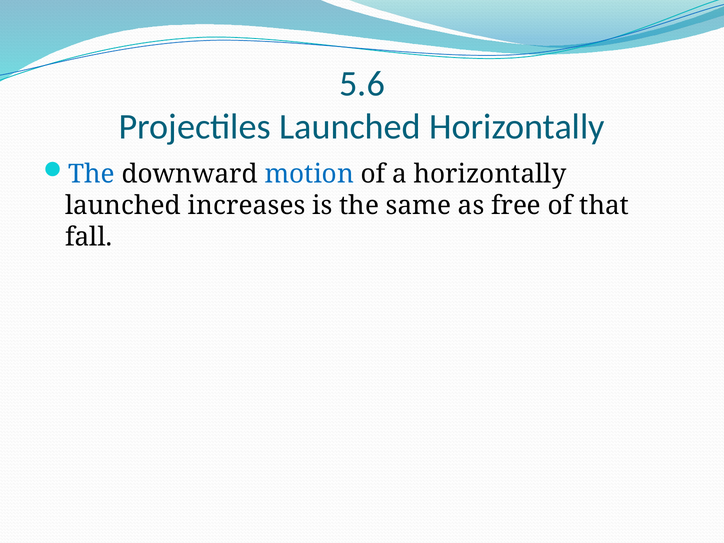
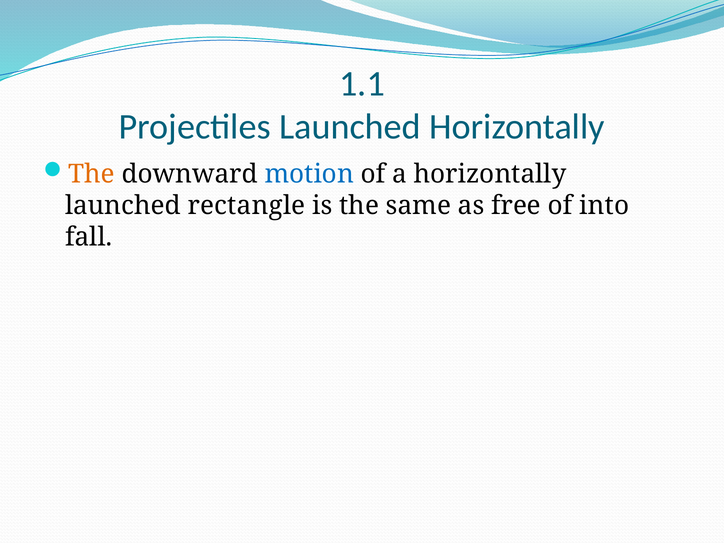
5.6: 5.6 -> 1.1
The at (91, 174) colour: blue -> orange
increases: increases -> rectangle
that: that -> into
